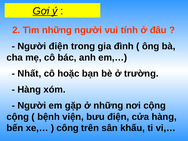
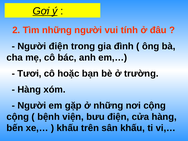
Nhất: Nhất -> Tươi
công at (68, 128): công -> khấu
